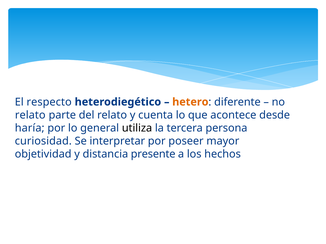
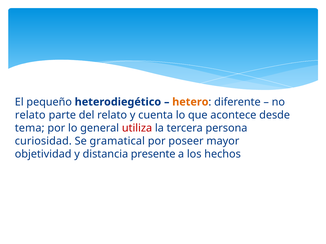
respecto: respecto -> pequeño
haría: haría -> tema
utiliza colour: black -> red
interpretar: interpretar -> gramatical
